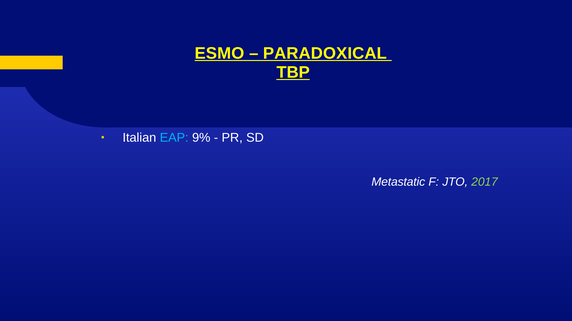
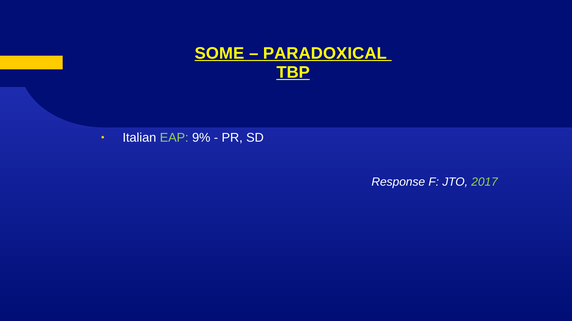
ESMO: ESMO -> SOME
EAP colour: light blue -> light green
Metastatic: Metastatic -> Response
